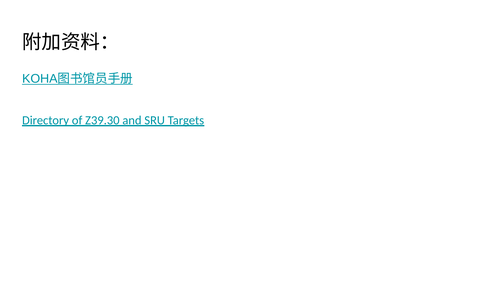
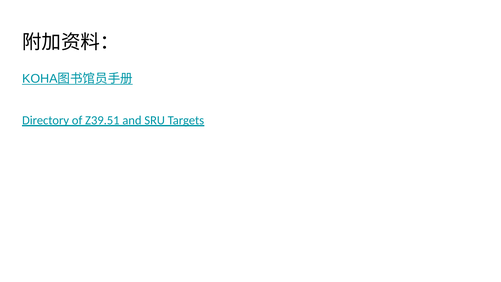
Z39.30: Z39.30 -> Z39.51
